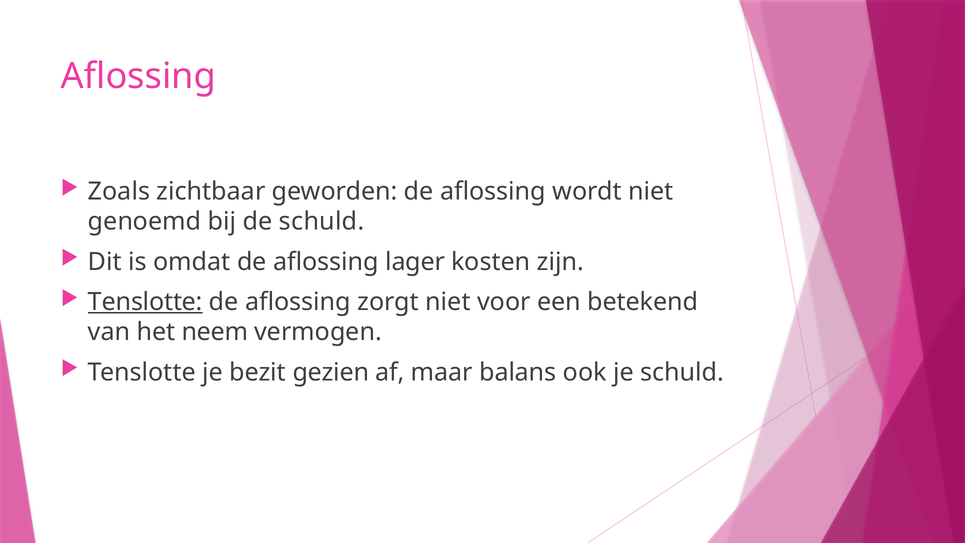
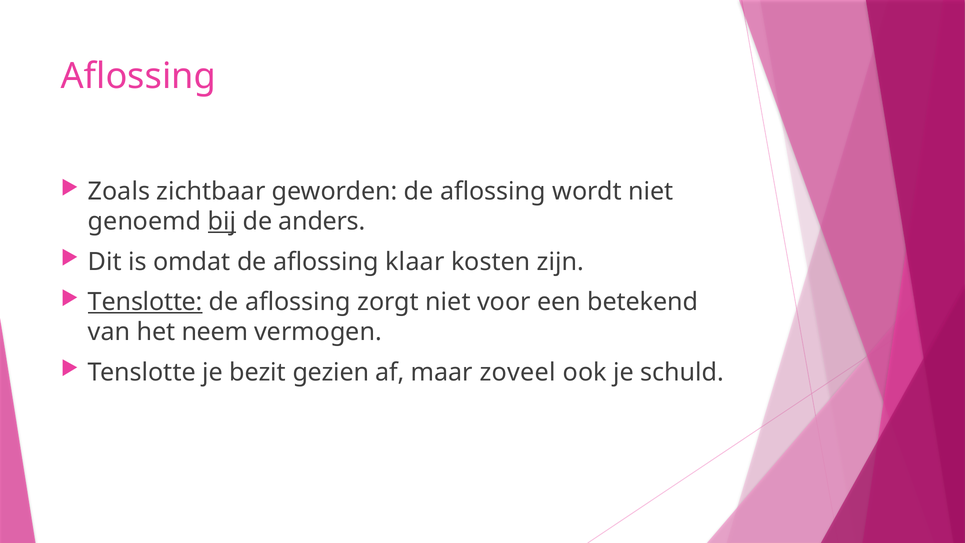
bij underline: none -> present
de schuld: schuld -> anders
lager: lager -> klaar
balans: balans -> zoveel
